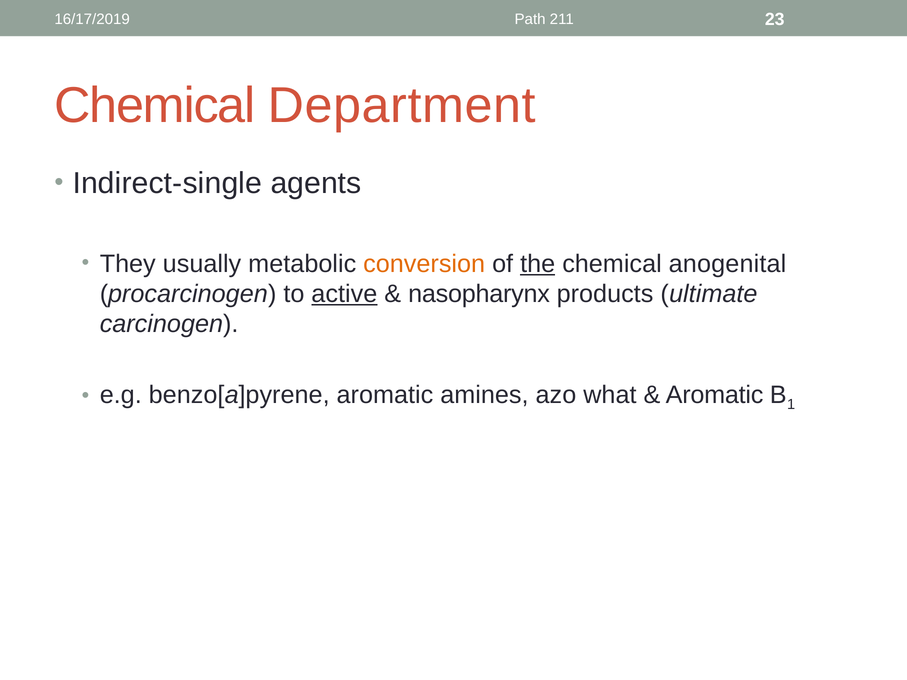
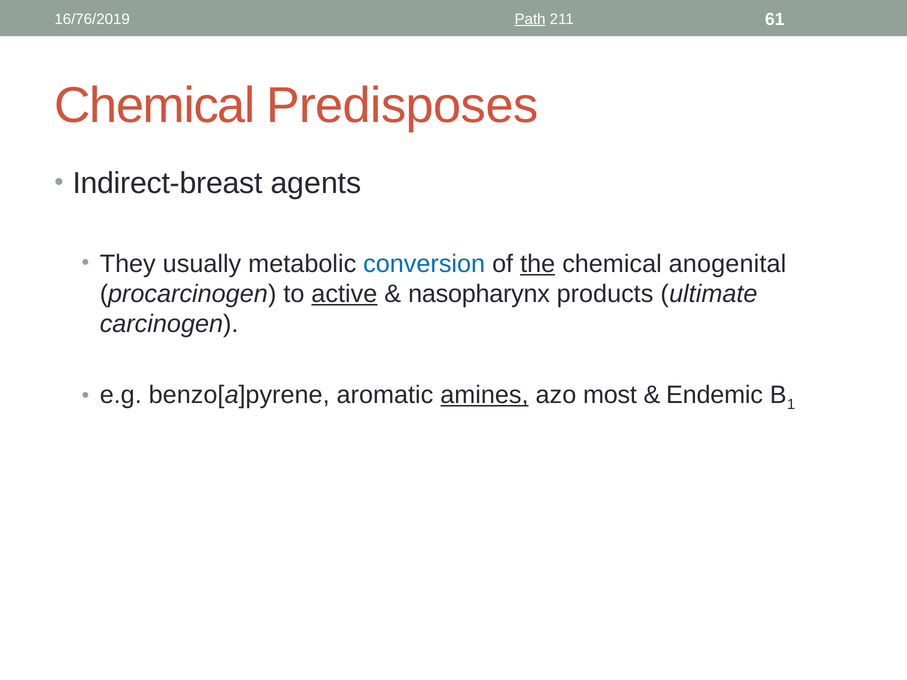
16/17/2019: 16/17/2019 -> 16/76/2019
Path underline: none -> present
23: 23 -> 61
Department: Department -> Predisposes
Indirect-single: Indirect-single -> Indirect-breast
conversion colour: orange -> blue
amines underline: none -> present
what: what -> most
Aromatic at (715, 395): Aromatic -> Endemic
